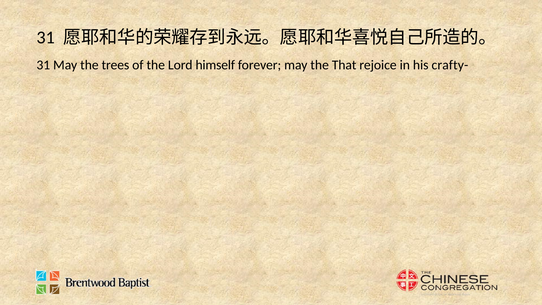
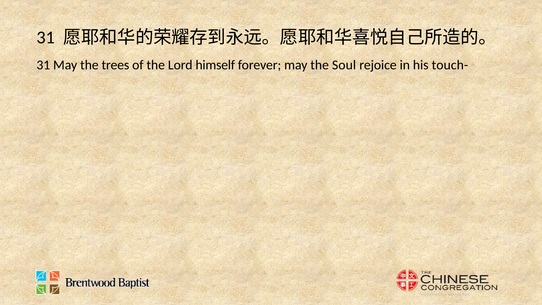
That: That -> Soul
crafty-: crafty- -> touch-
